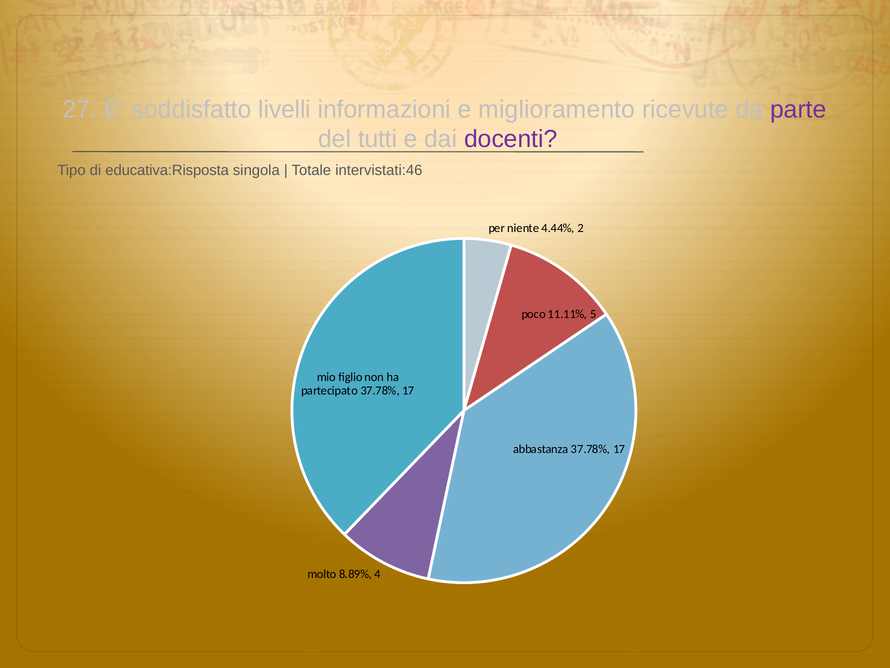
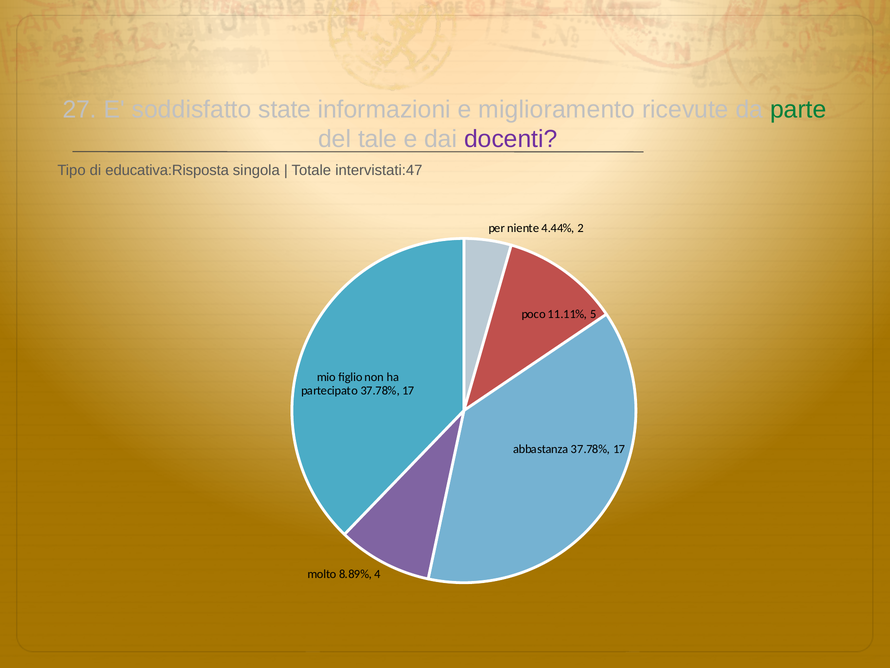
livelli: livelli -> state
parte colour: purple -> green
tutti: tutti -> tale
intervistati:46: intervistati:46 -> intervistati:47
